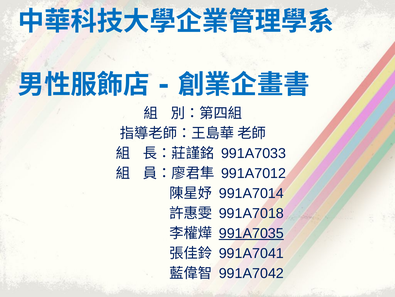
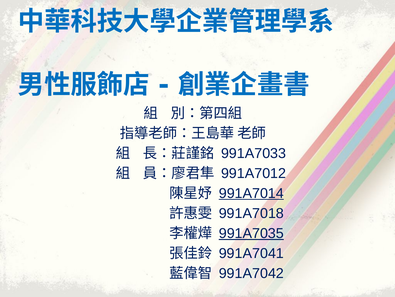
991A7014 underline: none -> present
